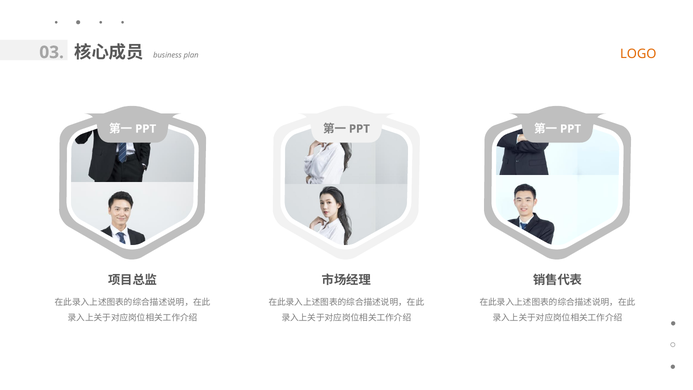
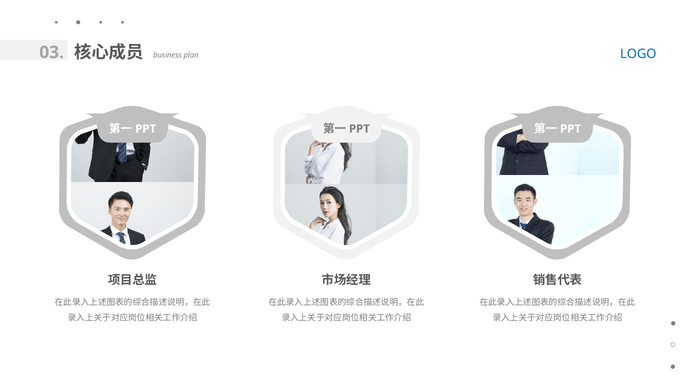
LOGO colour: orange -> blue
